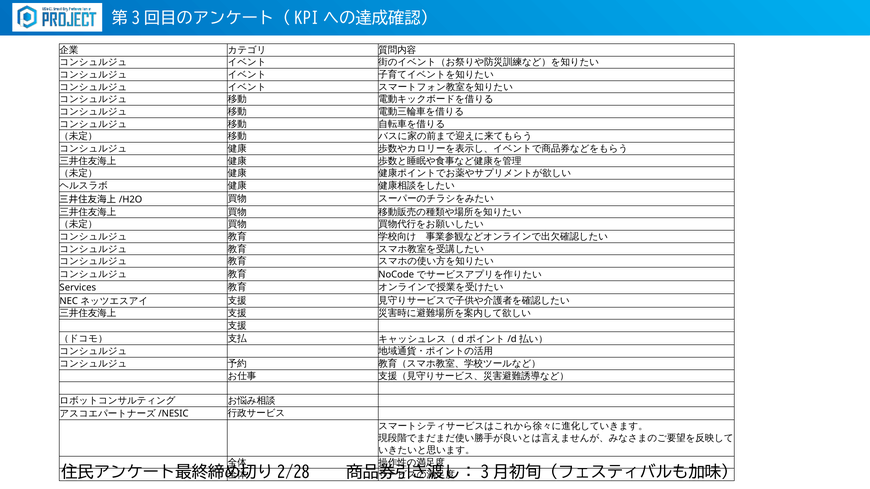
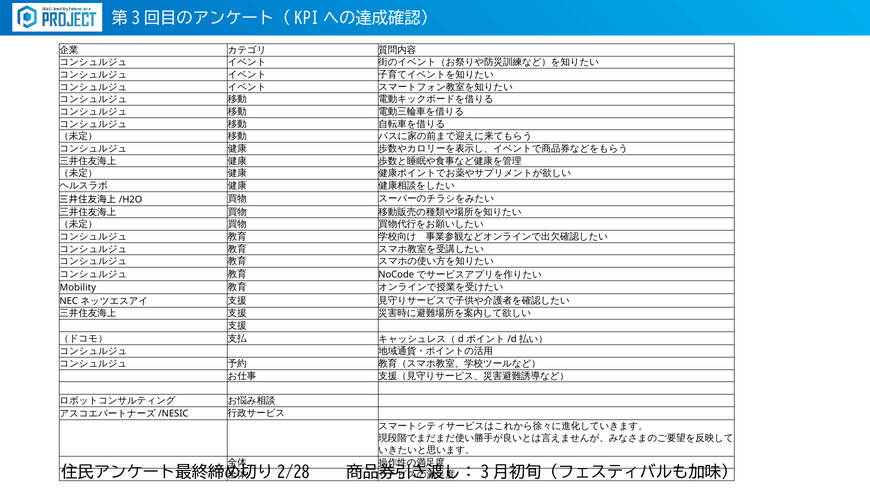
Services: Services -> Mobility
